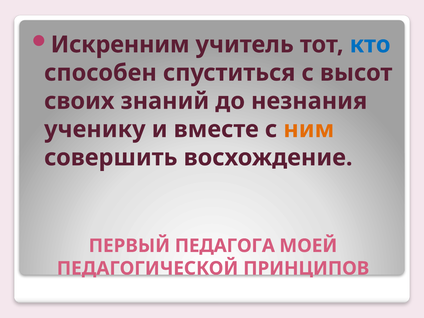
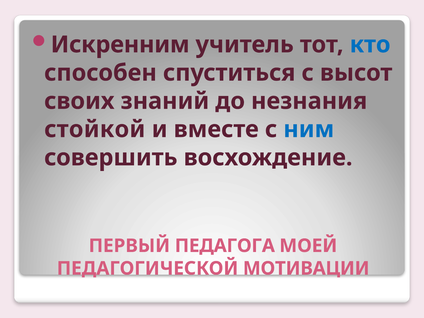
ученику: ученику -> стойкой
ним colour: orange -> blue
ПРИНЦИПОВ: ПРИНЦИПОВ -> МОТИВАЦИИ
